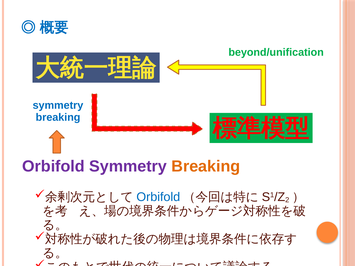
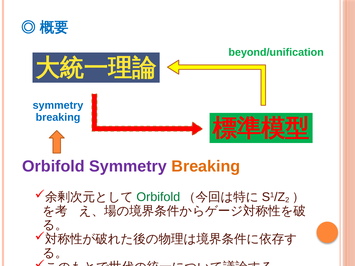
Orbifold at (158, 197) colour: blue -> green
